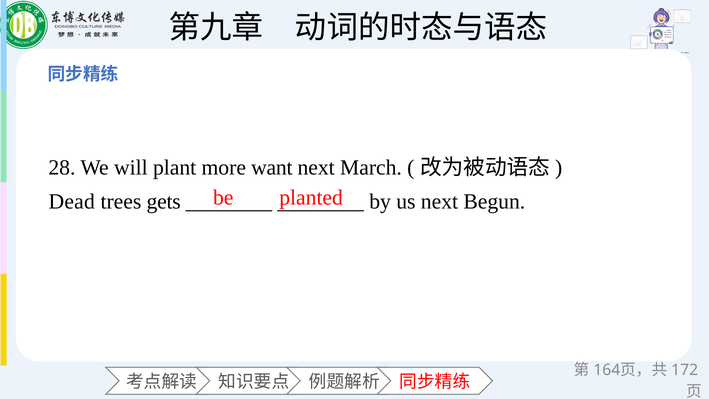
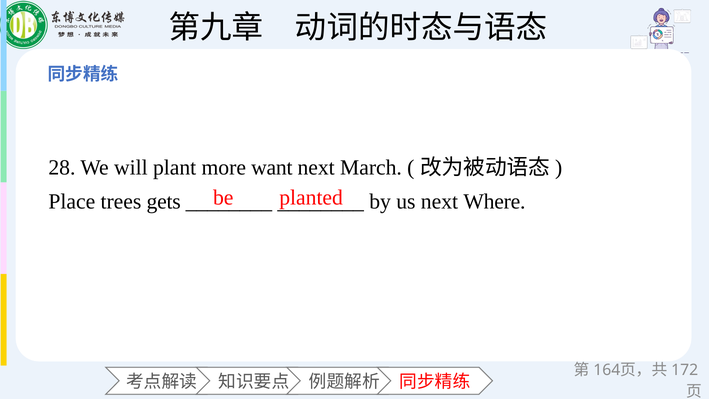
Dead: Dead -> Place
Begun: Begun -> Where
